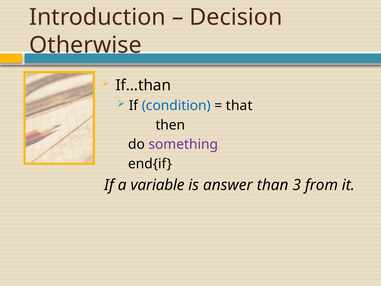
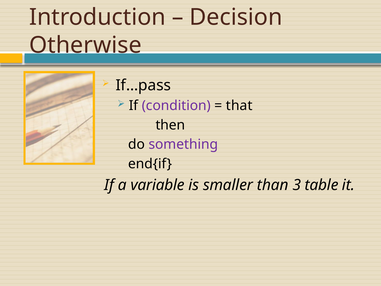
If…than: If…than -> If…pass
condition colour: blue -> purple
answer: answer -> smaller
from: from -> table
